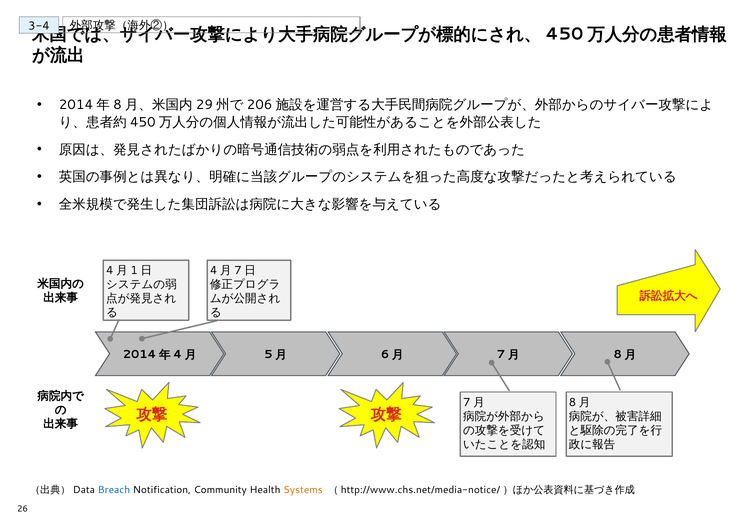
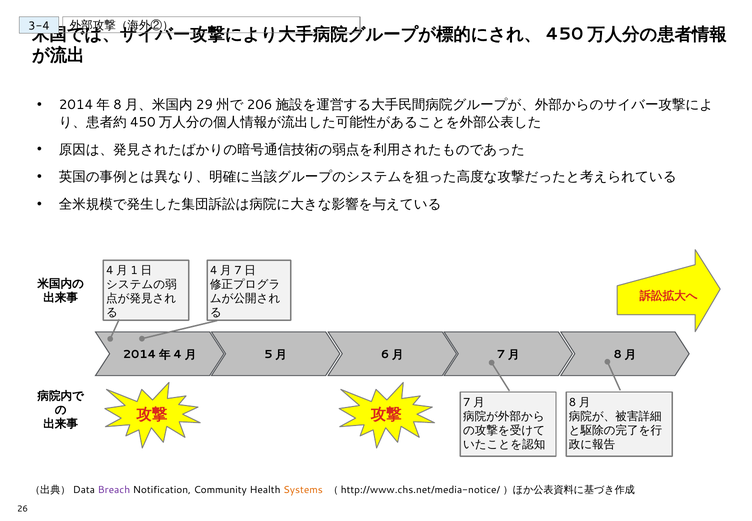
Breach colour: blue -> purple
